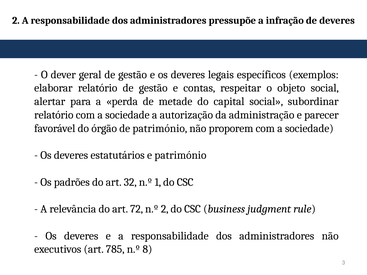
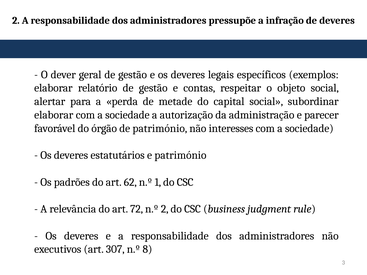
relatório at (54, 115): relatório -> elaborar
proporem: proporem -> interesses
32: 32 -> 62
785: 785 -> 307
